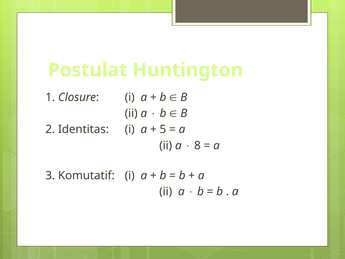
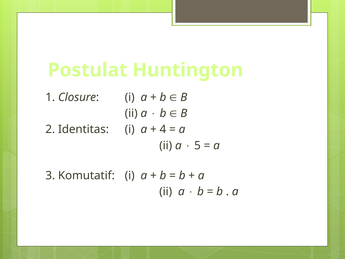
5: 5 -> 4
8: 8 -> 5
